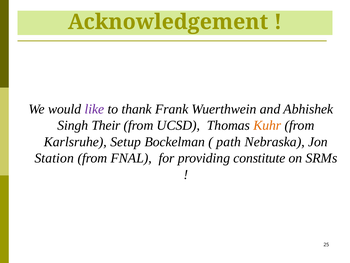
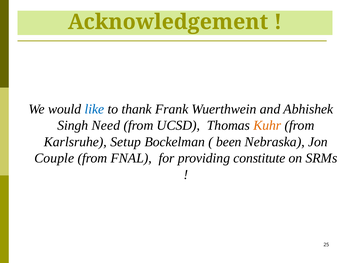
like colour: purple -> blue
Their: Their -> Need
path: path -> been
Station: Station -> Couple
